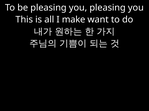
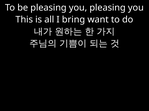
make: make -> bring
